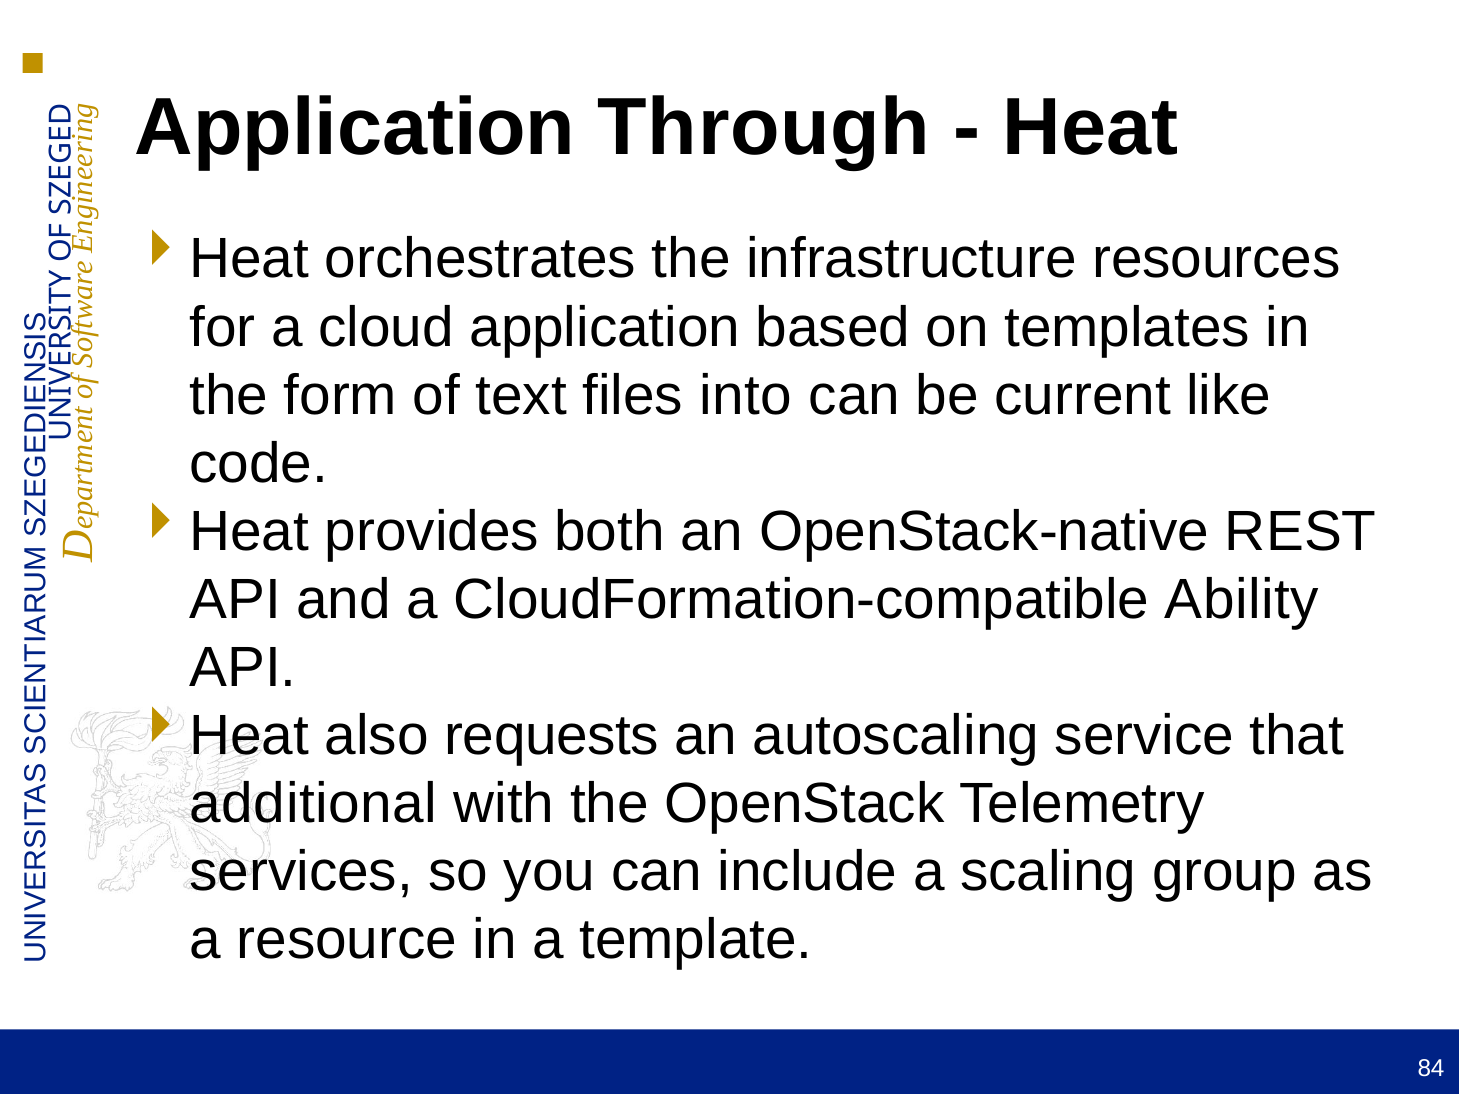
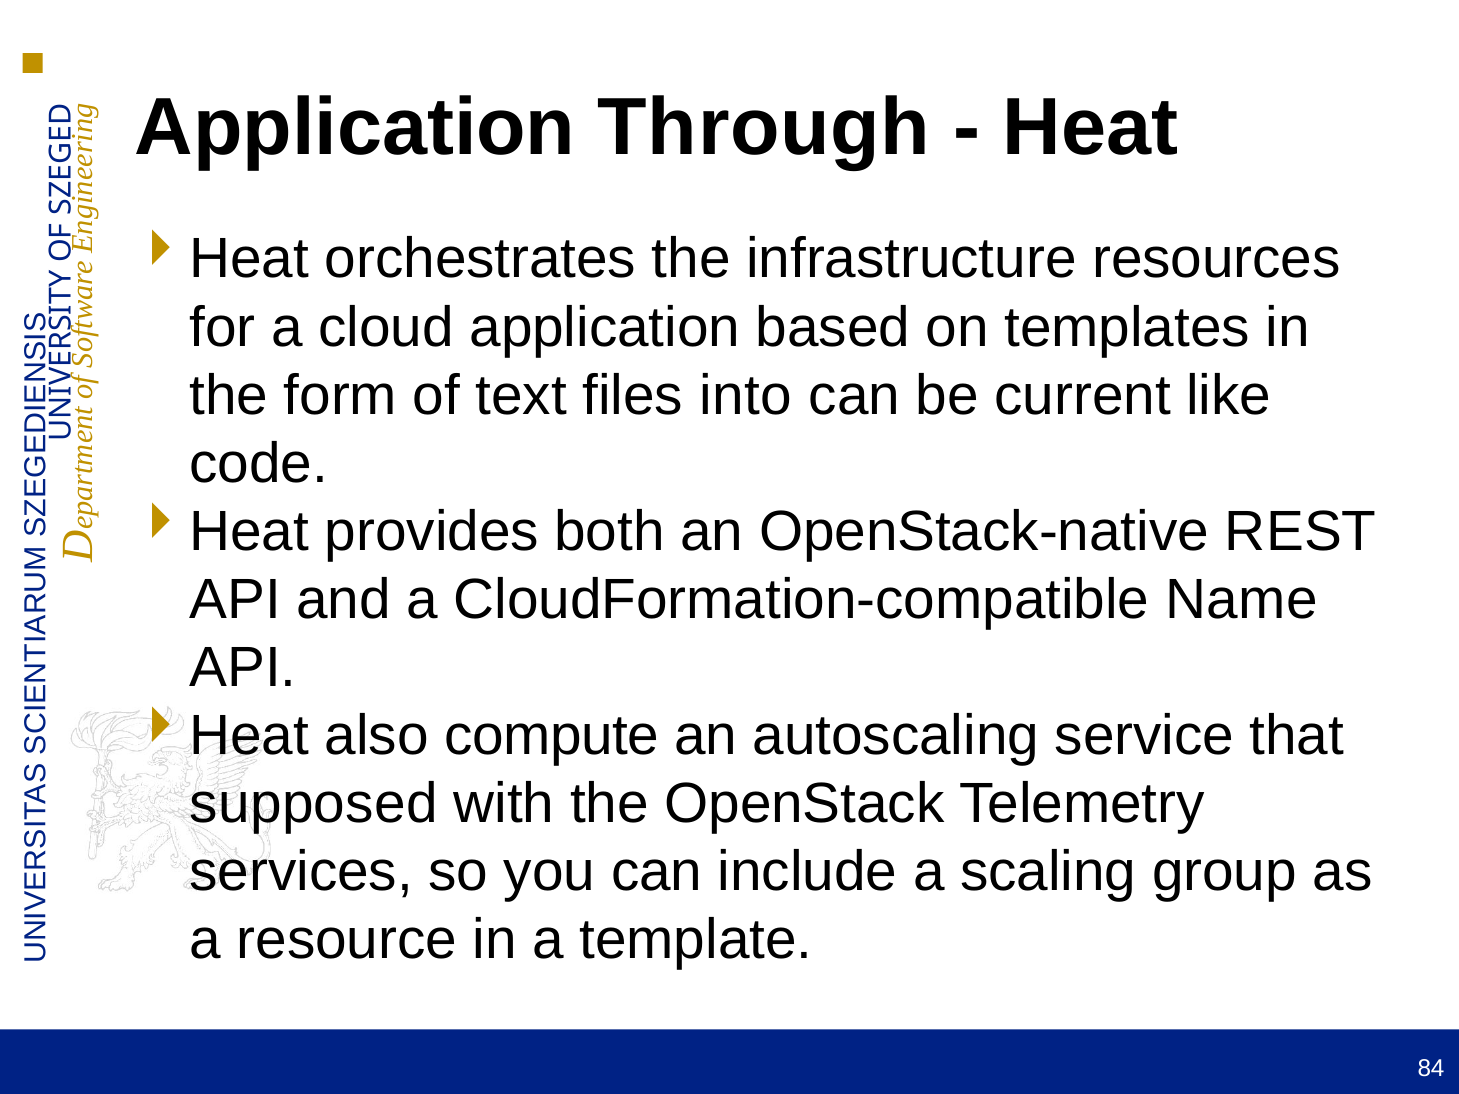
Ability: Ability -> Name
requests: requests -> compute
additional: additional -> supposed
